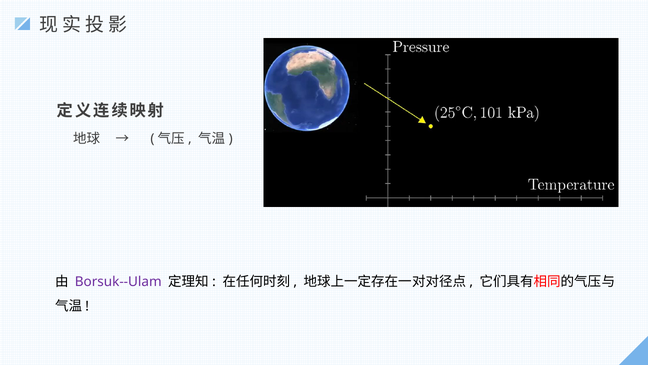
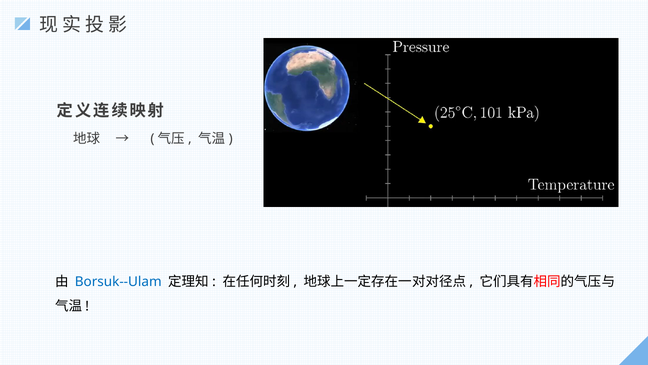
Borsuk--Ulam colour: purple -> blue
